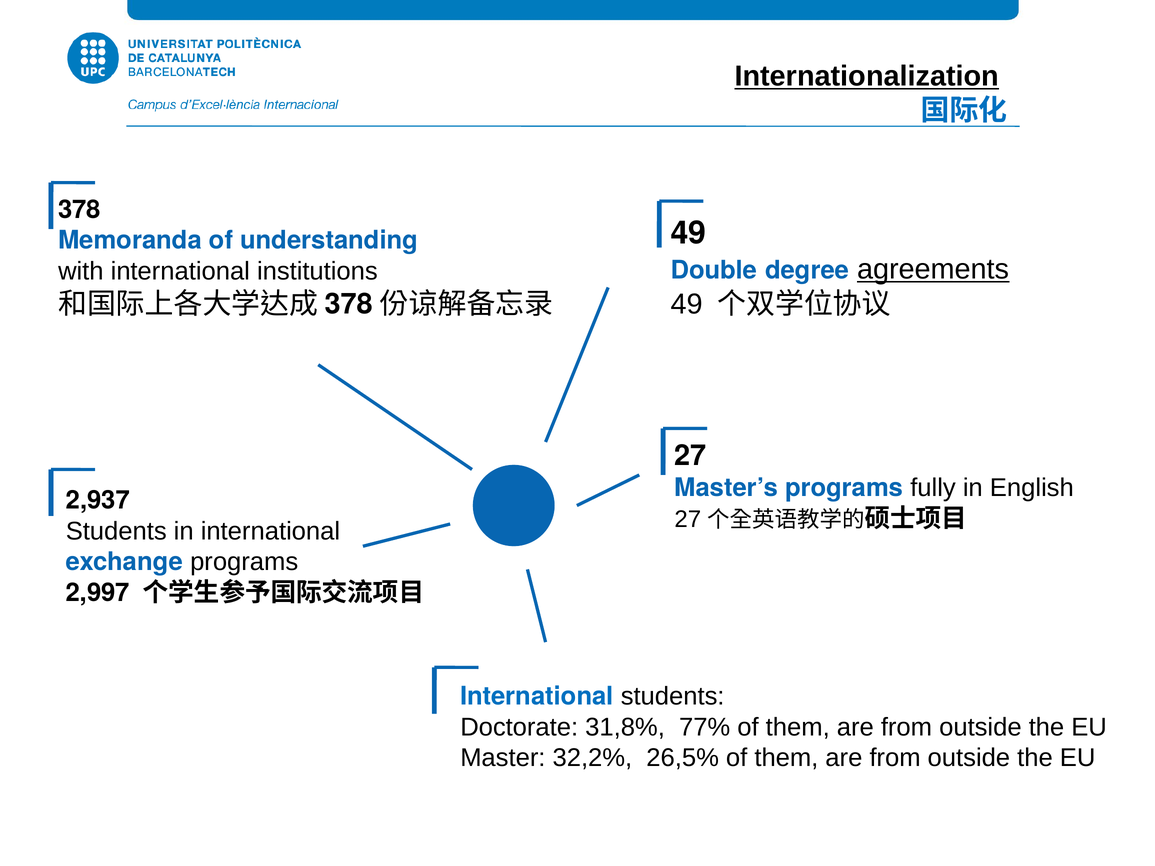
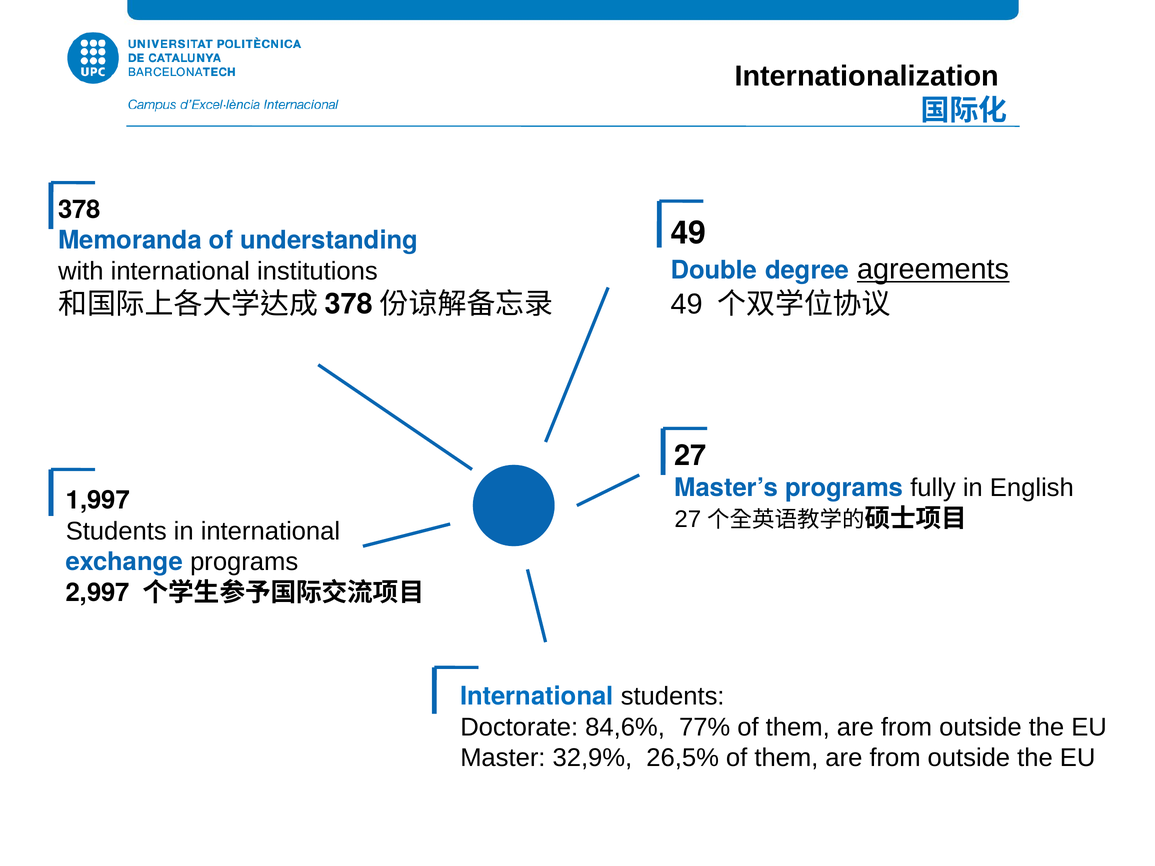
Internationalization underline: present -> none
2,937: 2,937 -> 1,997
31,8%: 31,8% -> 84,6%
32,2%: 32,2% -> 32,9%
